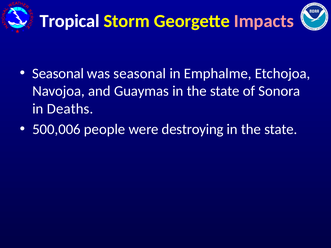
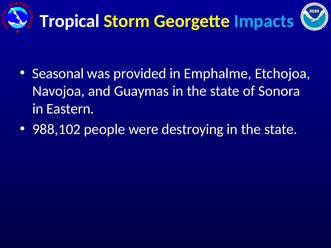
Impacts colour: pink -> light blue
was seasonal: seasonal -> provided
Deaths: Deaths -> Eastern
500,006: 500,006 -> 988,102
